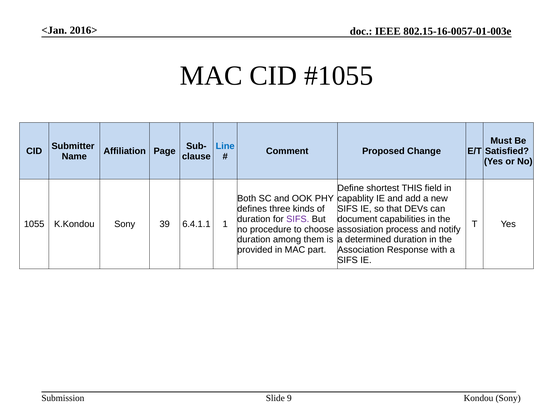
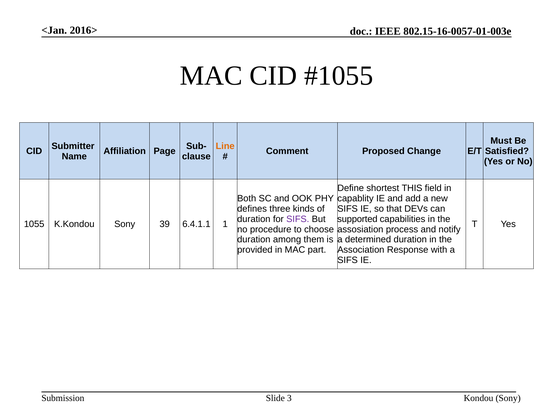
Line colour: blue -> orange
document: document -> supported
9: 9 -> 3
